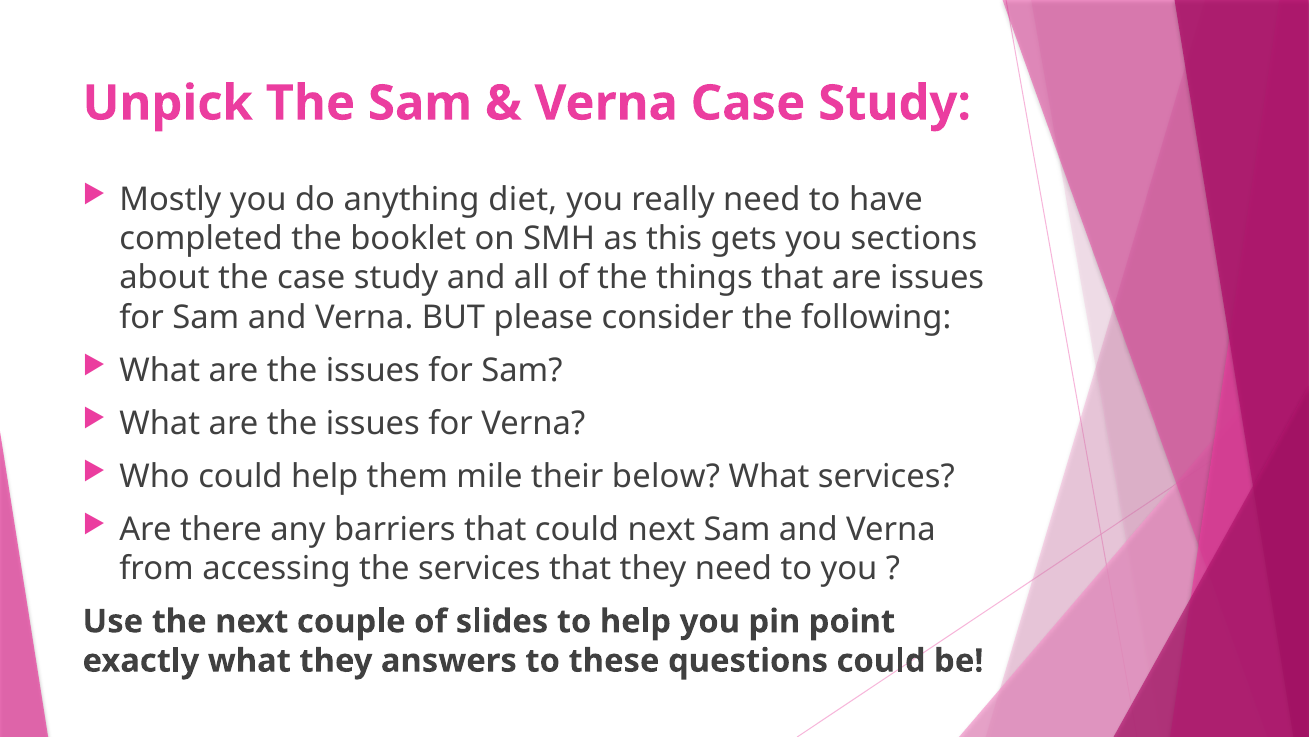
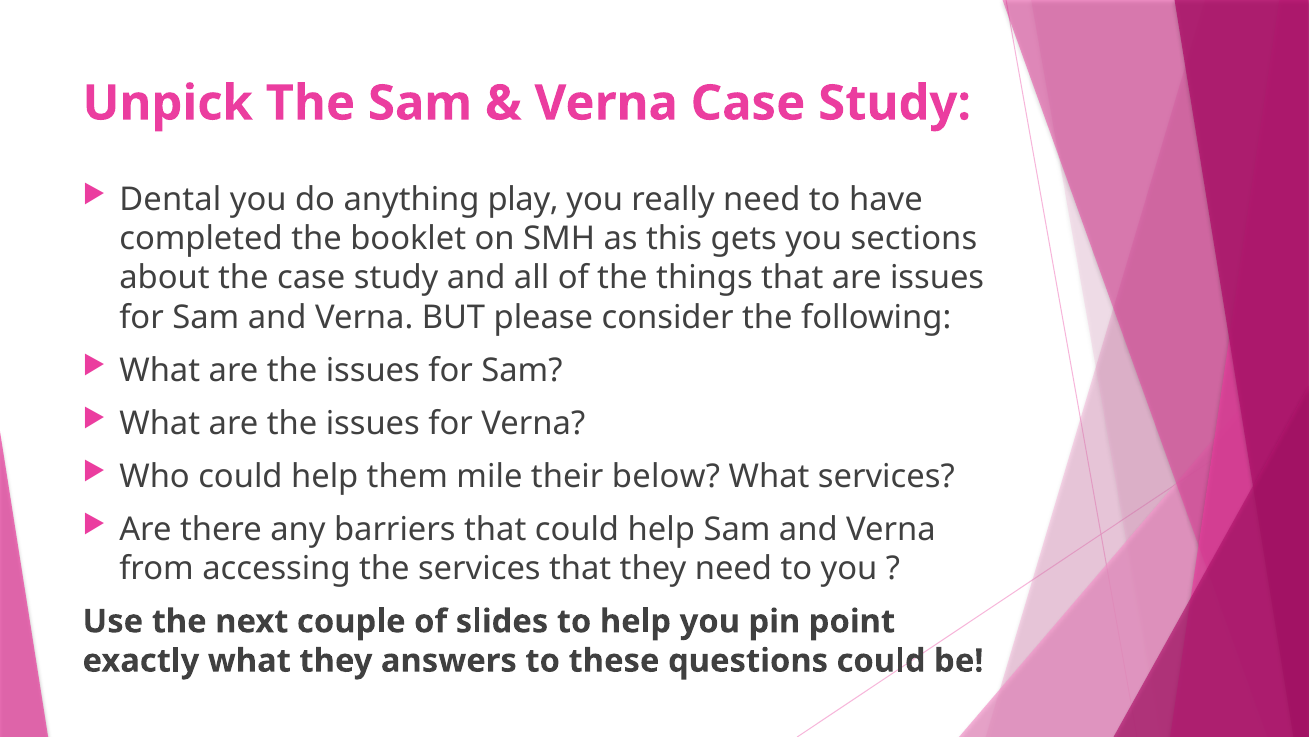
Mostly: Mostly -> Dental
diet: diet -> play
that could next: next -> help
